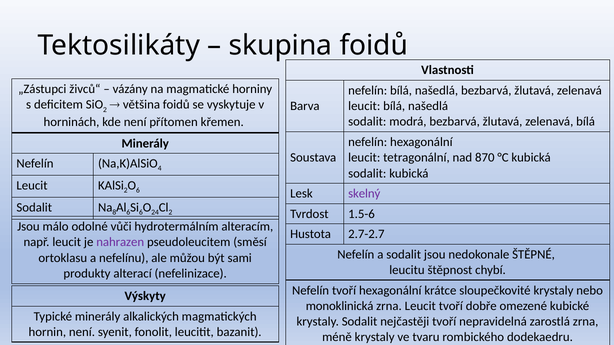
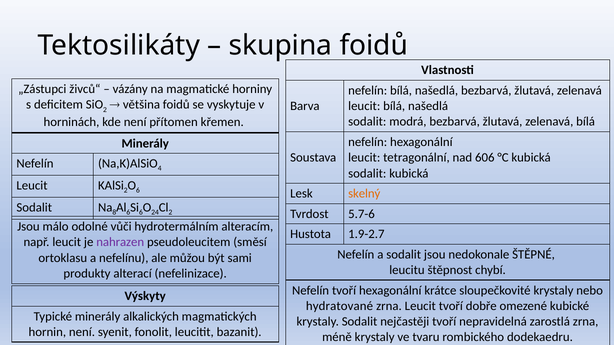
870: 870 -> 606
skelný colour: purple -> orange
1.5-6: 1.5-6 -> 5.7-6
2.7-2.7: 2.7-2.7 -> 1.9-2.7
monoklinická: monoklinická -> hydratované
